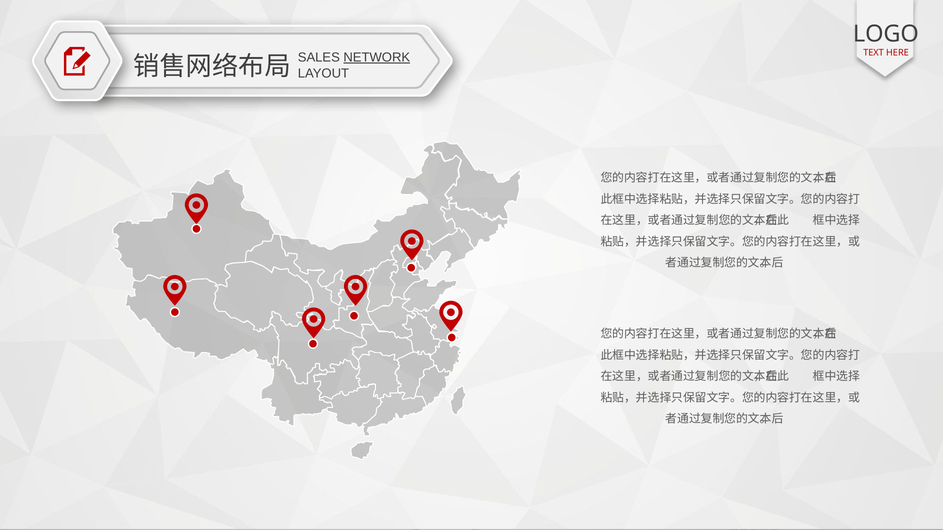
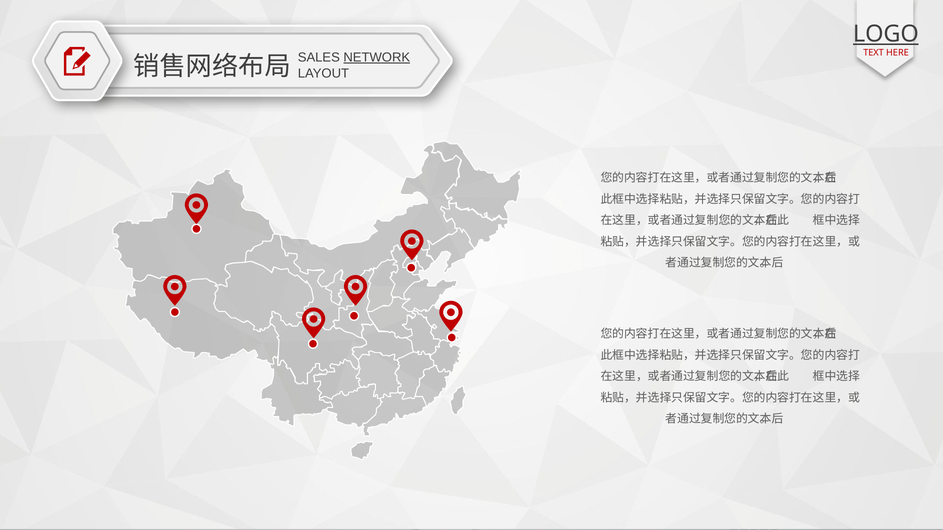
LOGO underline: none -> present
